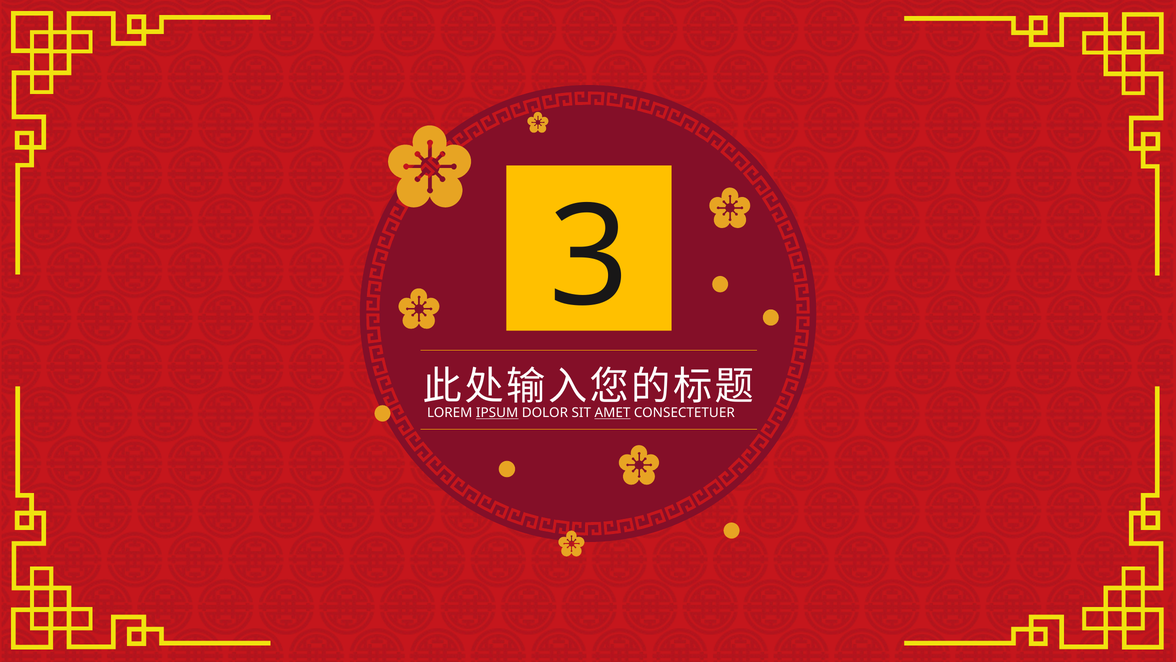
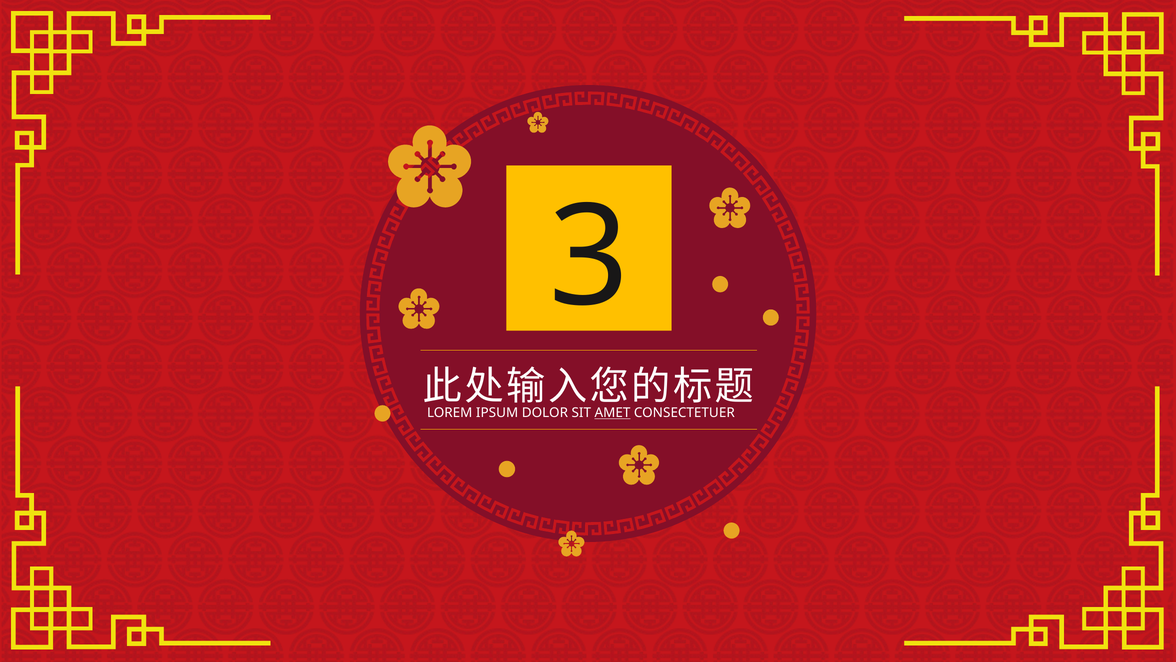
IPSUM underline: present -> none
